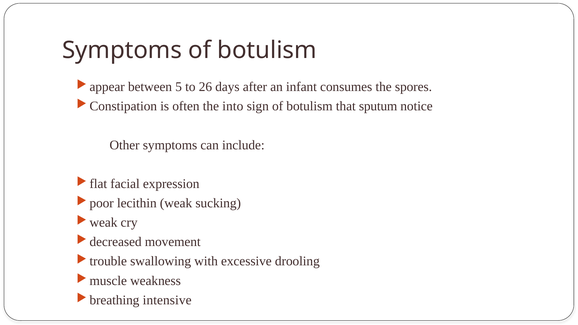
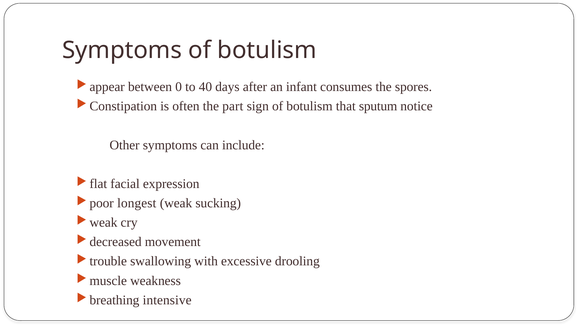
5: 5 -> 0
26: 26 -> 40
into: into -> part
lecithin: lecithin -> longest
